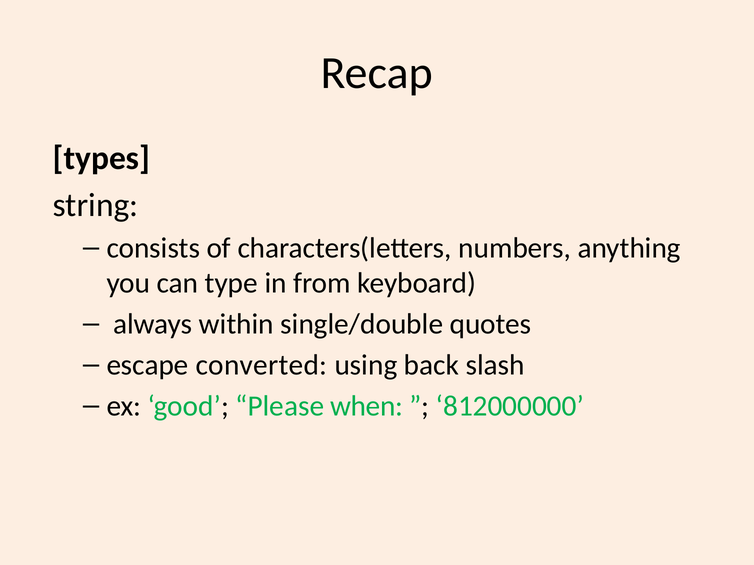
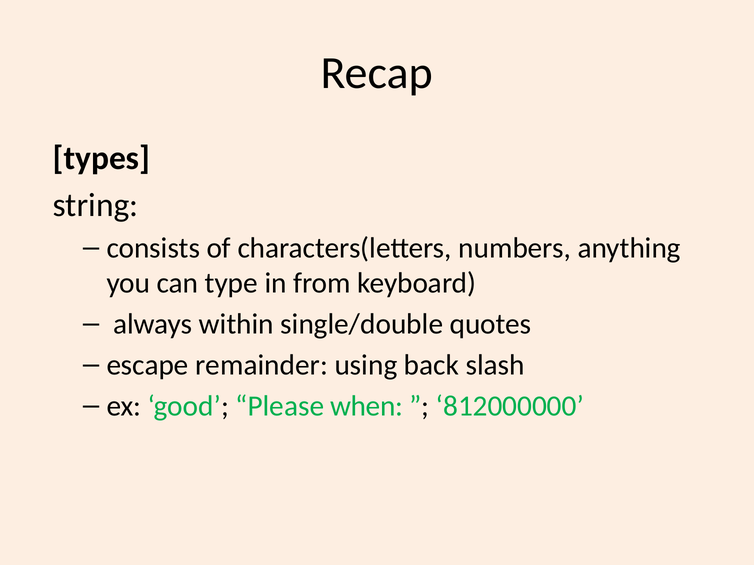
converted: converted -> remainder
